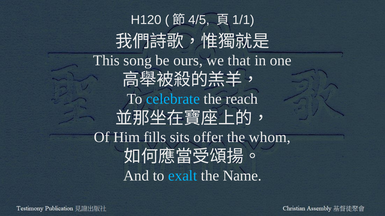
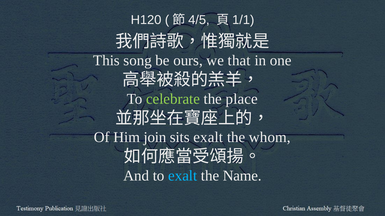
celebrate colour: light blue -> light green
reach: reach -> place
fills: fills -> join
sits offer: offer -> exalt
